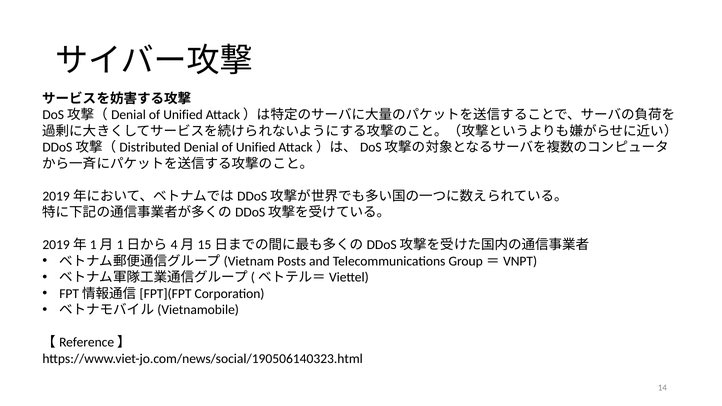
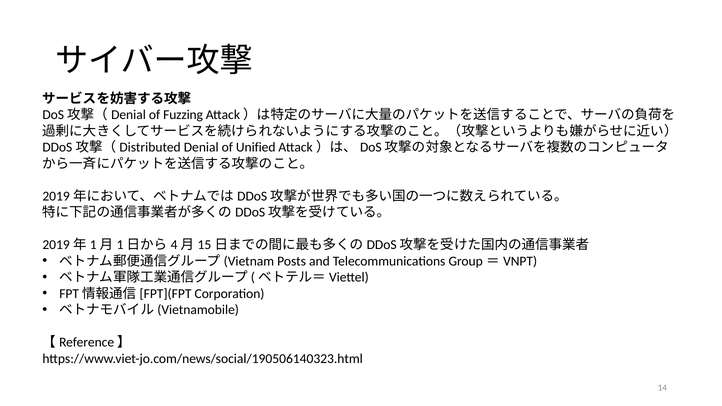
Unified at (183, 115): Unified -> Fuzzing
